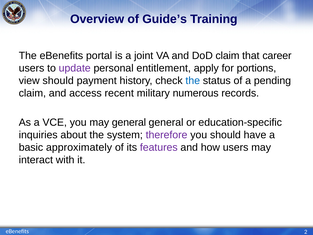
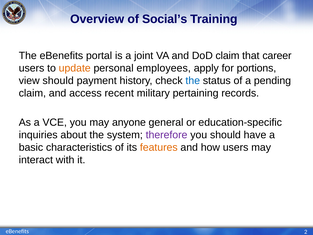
Guide’s: Guide’s -> Social’s
update colour: purple -> orange
entitlement: entitlement -> employees
numerous: numerous -> pertaining
may general: general -> anyone
approximately: approximately -> characteristics
features colour: purple -> orange
